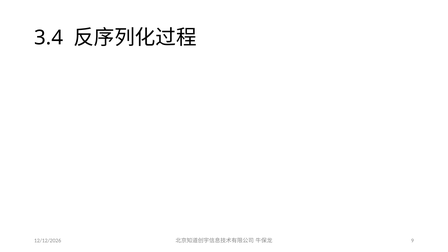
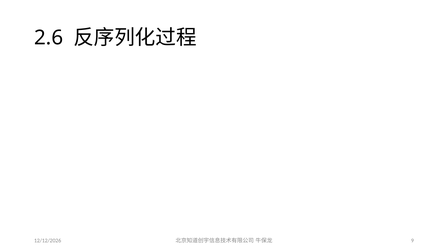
3.4: 3.4 -> 2.6
